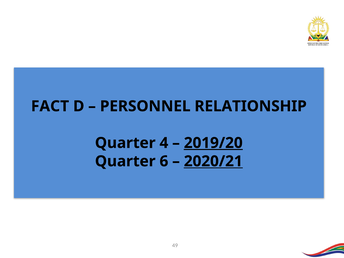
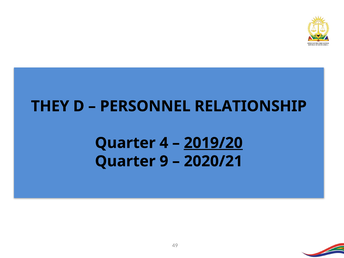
FACT: FACT -> THEY
6: 6 -> 9
2020/21 underline: present -> none
